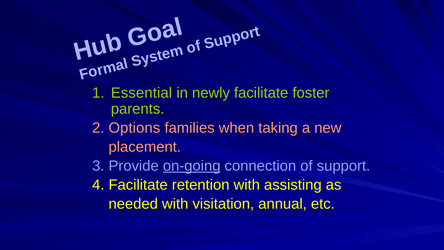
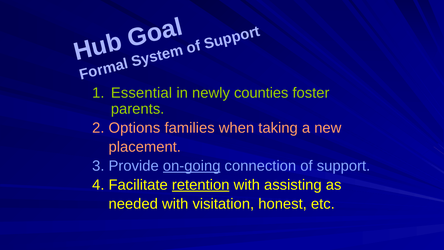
newly facilitate: facilitate -> counties
retention underline: none -> present
annual: annual -> honest
